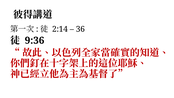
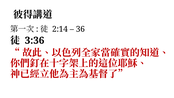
9:36: 9:36 -> 3:36
